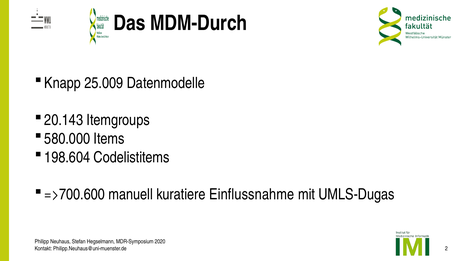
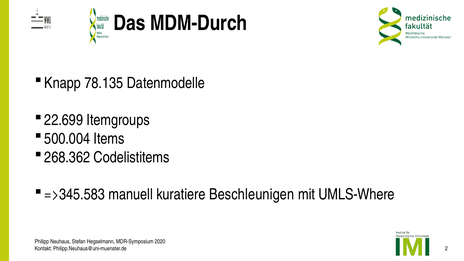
25.009: 25.009 -> 78.135
20.143: 20.143 -> 22.699
580.000: 580.000 -> 500.004
198.604: 198.604 -> 268.362
=>700.600: =>700.600 -> =>345.583
Einflussnahme: Einflussnahme -> Beschleunigen
UMLS-Dugas: UMLS-Dugas -> UMLS-Where
